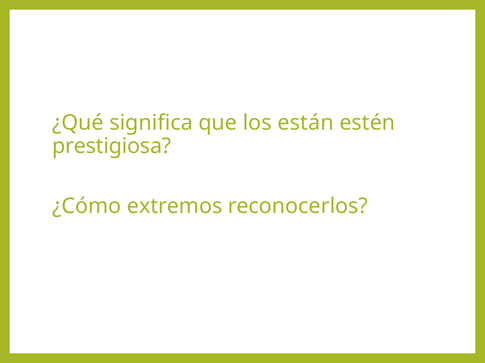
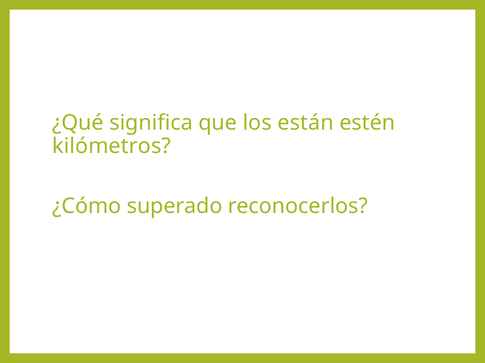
prestigiosa: prestigiosa -> kilómetros
extremos: extremos -> superado
